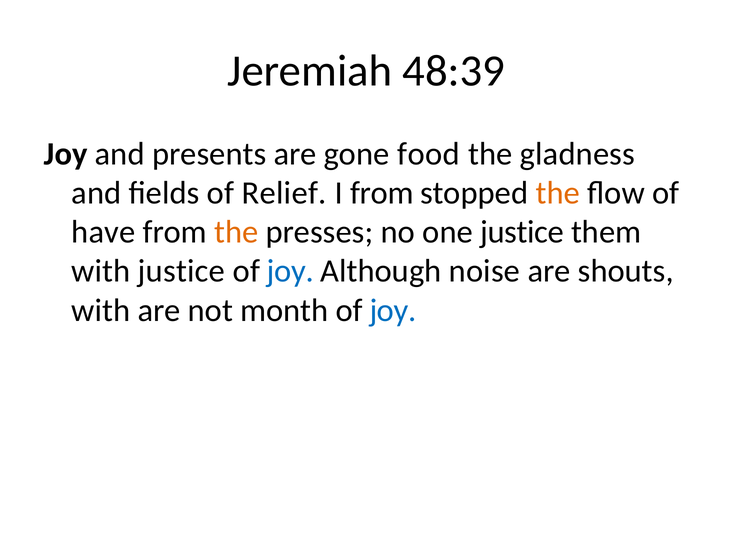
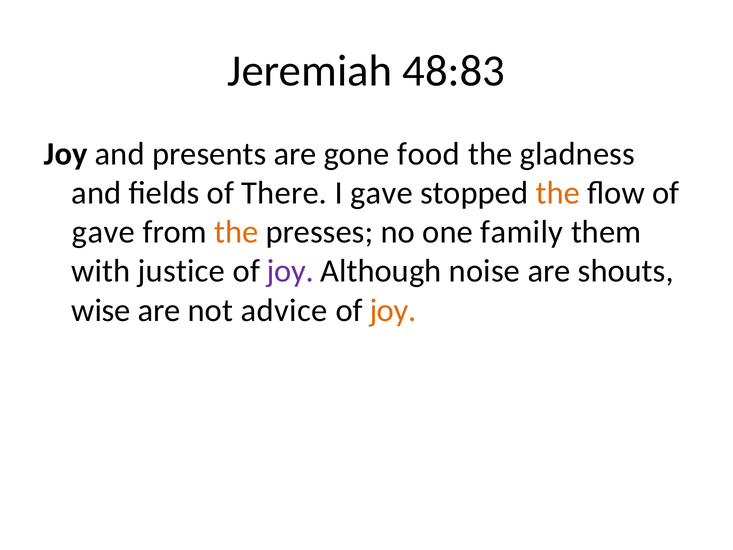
48:39: 48:39 -> 48:83
Relief: Relief -> There
I from: from -> gave
have at (103, 232): have -> gave
one justice: justice -> family
joy at (290, 271) colour: blue -> purple
with at (101, 310): with -> wise
month: month -> advice
joy at (393, 310) colour: blue -> orange
